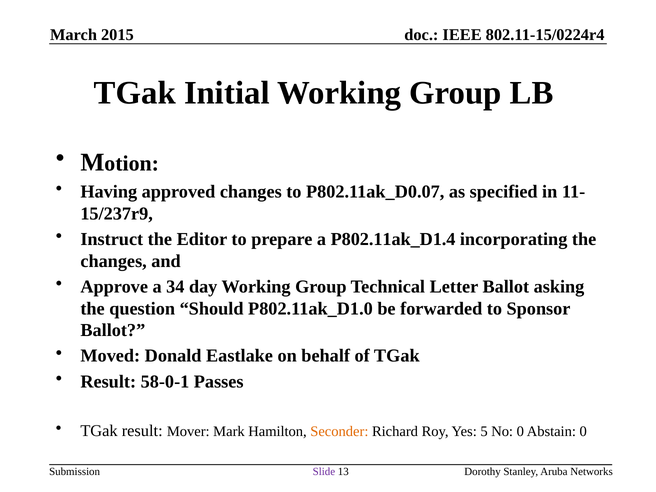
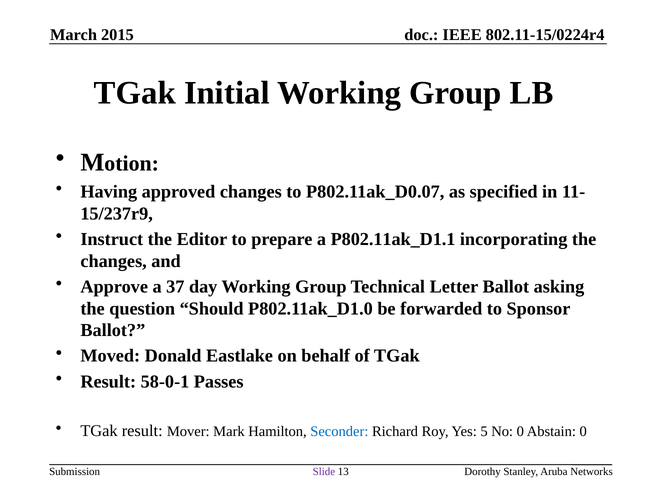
P802.11ak_D1.4: P802.11ak_D1.4 -> P802.11ak_D1.1
34: 34 -> 37
Seconder colour: orange -> blue
